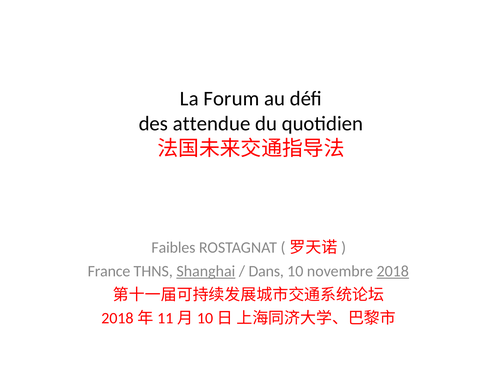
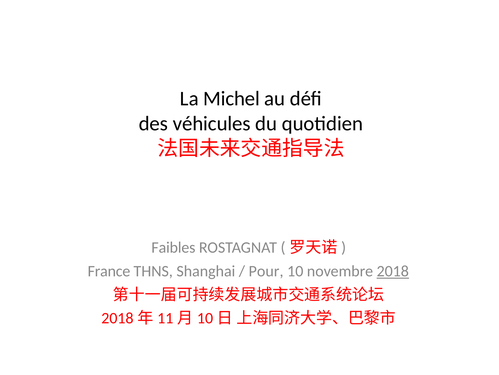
Forum: Forum -> Michel
attendue: attendue -> véhicules
Shanghai underline: present -> none
Dans: Dans -> Pour
